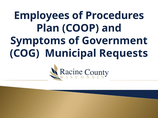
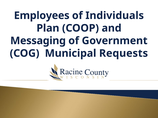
Procedures: Procedures -> Individuals
Symptoms: Symptoms -> Messaging
